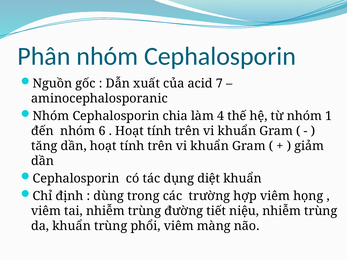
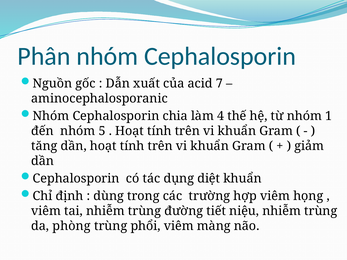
6: 6 -> 5
da khuẩn: khuẩn -> phòng
